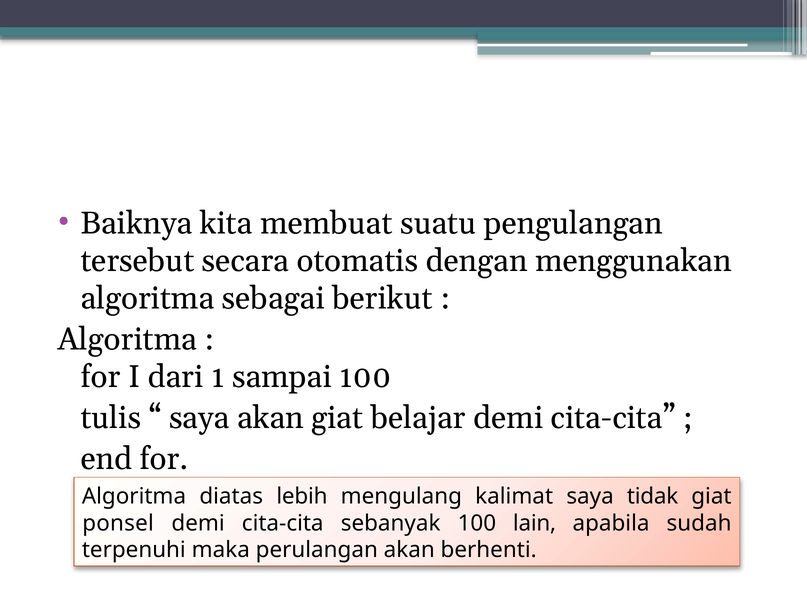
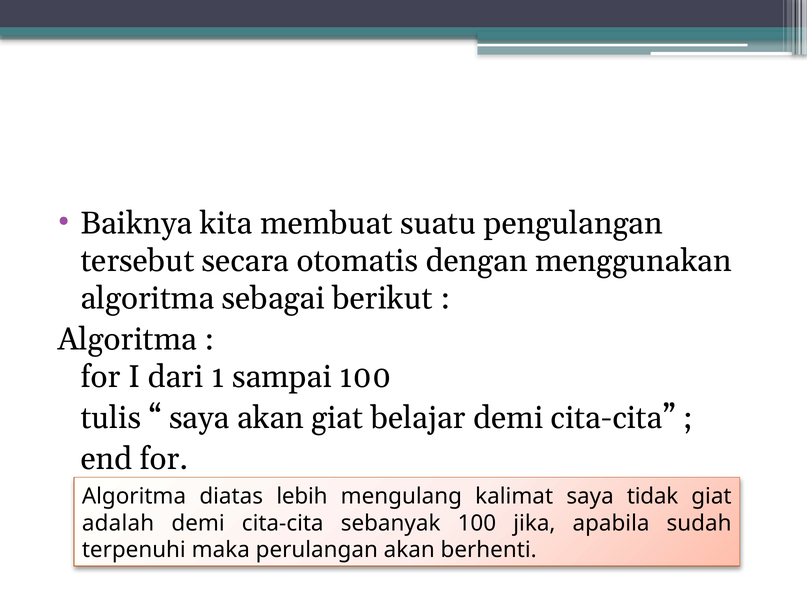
ponsel: ponsel -> adalah
lain: lain -> jika
